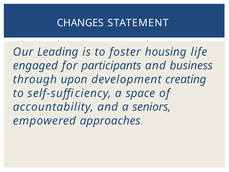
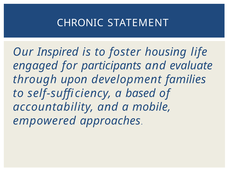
CHANGES: CHANGES -> CHRONIC
Leading: Leading -> Inspired
business: business -> evaluate
creating: creating -> families
space: space -> based
seniors: seniors -> mobile
